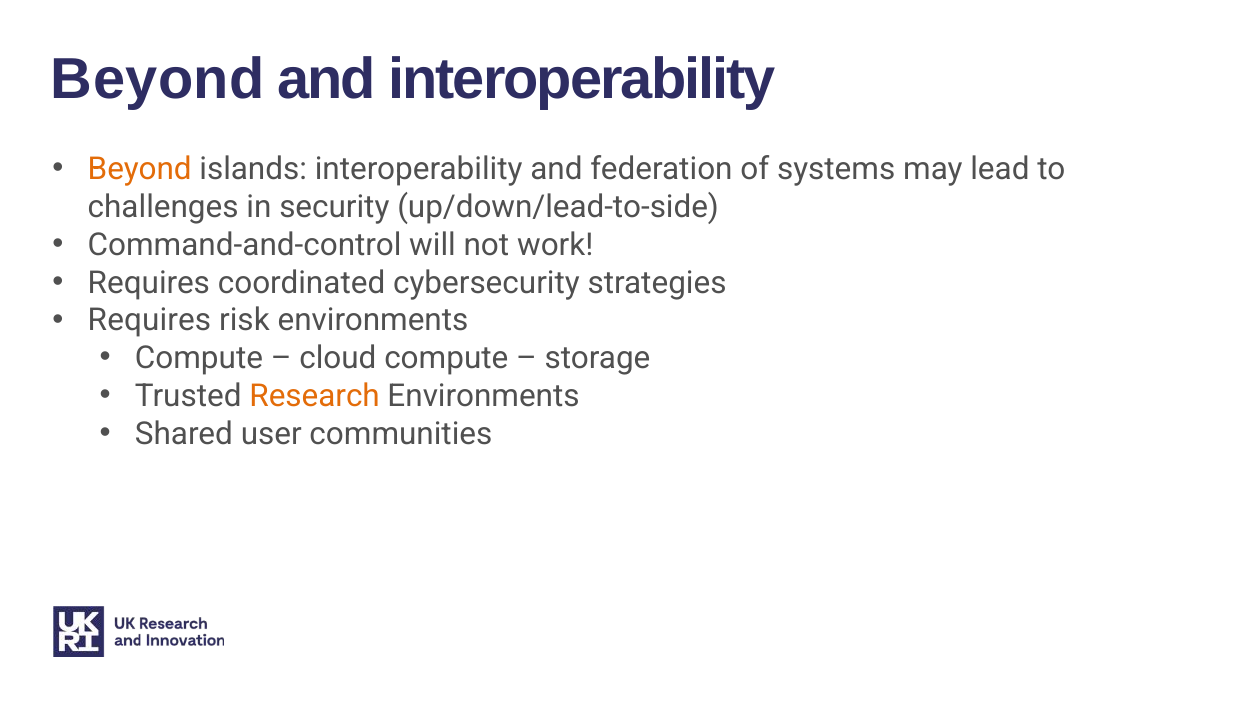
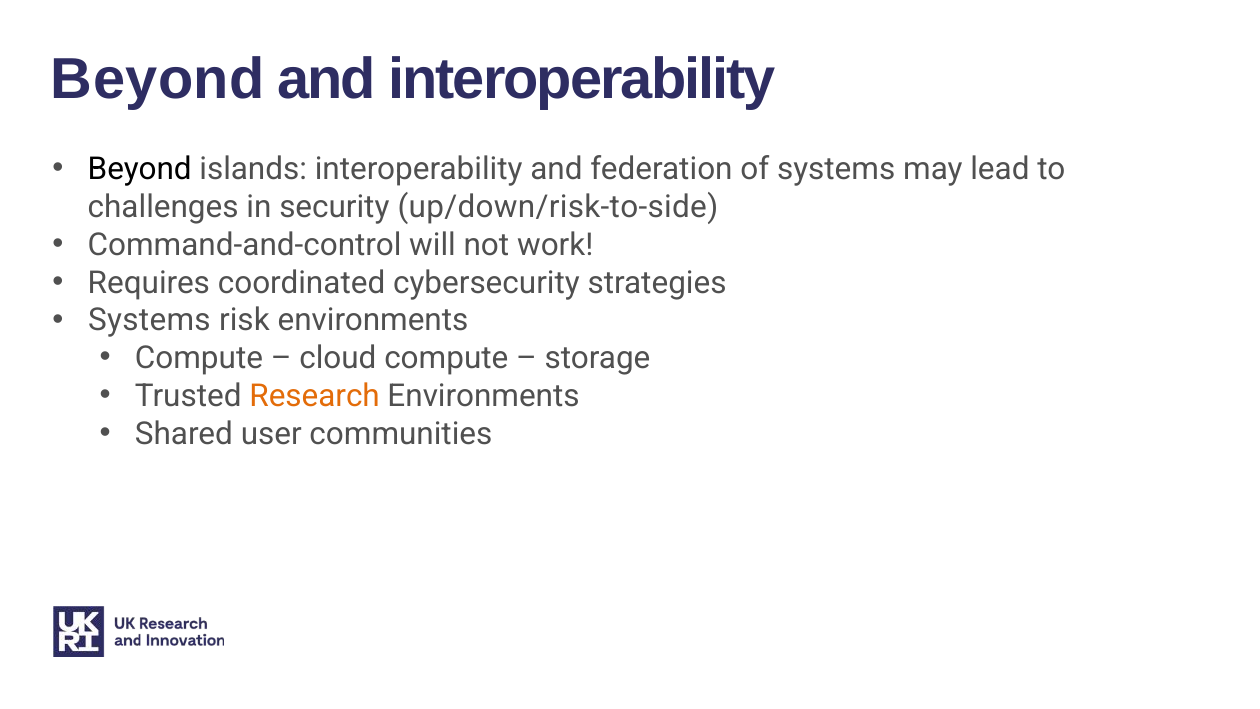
Beyond at (140, 169) colour: orange -> black
up/down/lead-to-side: up/down/lead-to-side -> up/down/risk-to-side
Requires at (149, 320): Requires -> Systems
